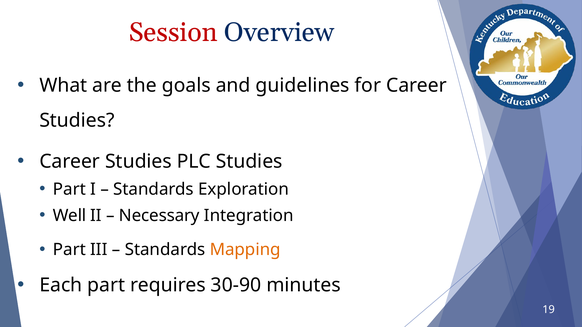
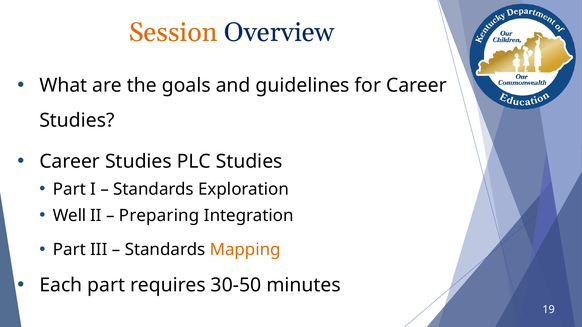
Session colour: red -> orange
Necessary: Necessary -> Preparing
30-90: 30-90 -> 30-50
